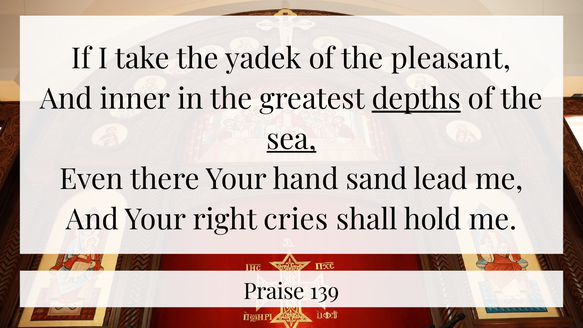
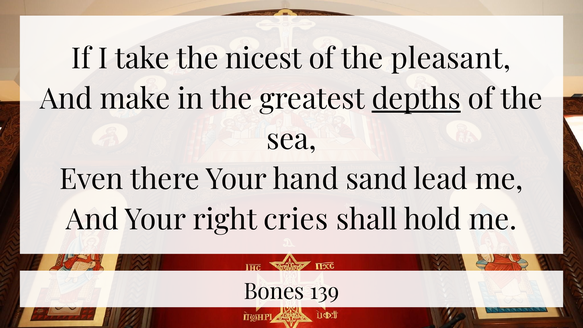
yadek: yadek -> nicest
inner: inner -> make
sea underline: present -> none
Praise: Praise -> Bones
